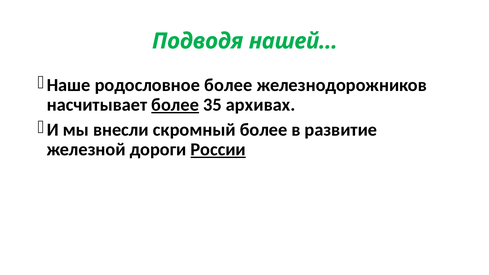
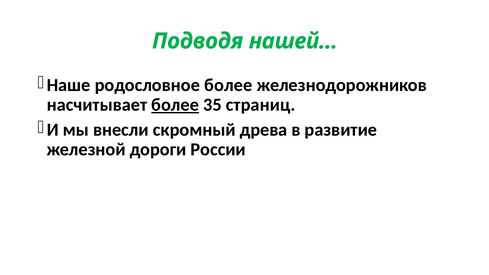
архивах: архивах -> страниц
скромный более: более -> древа
России underline: present -> none
